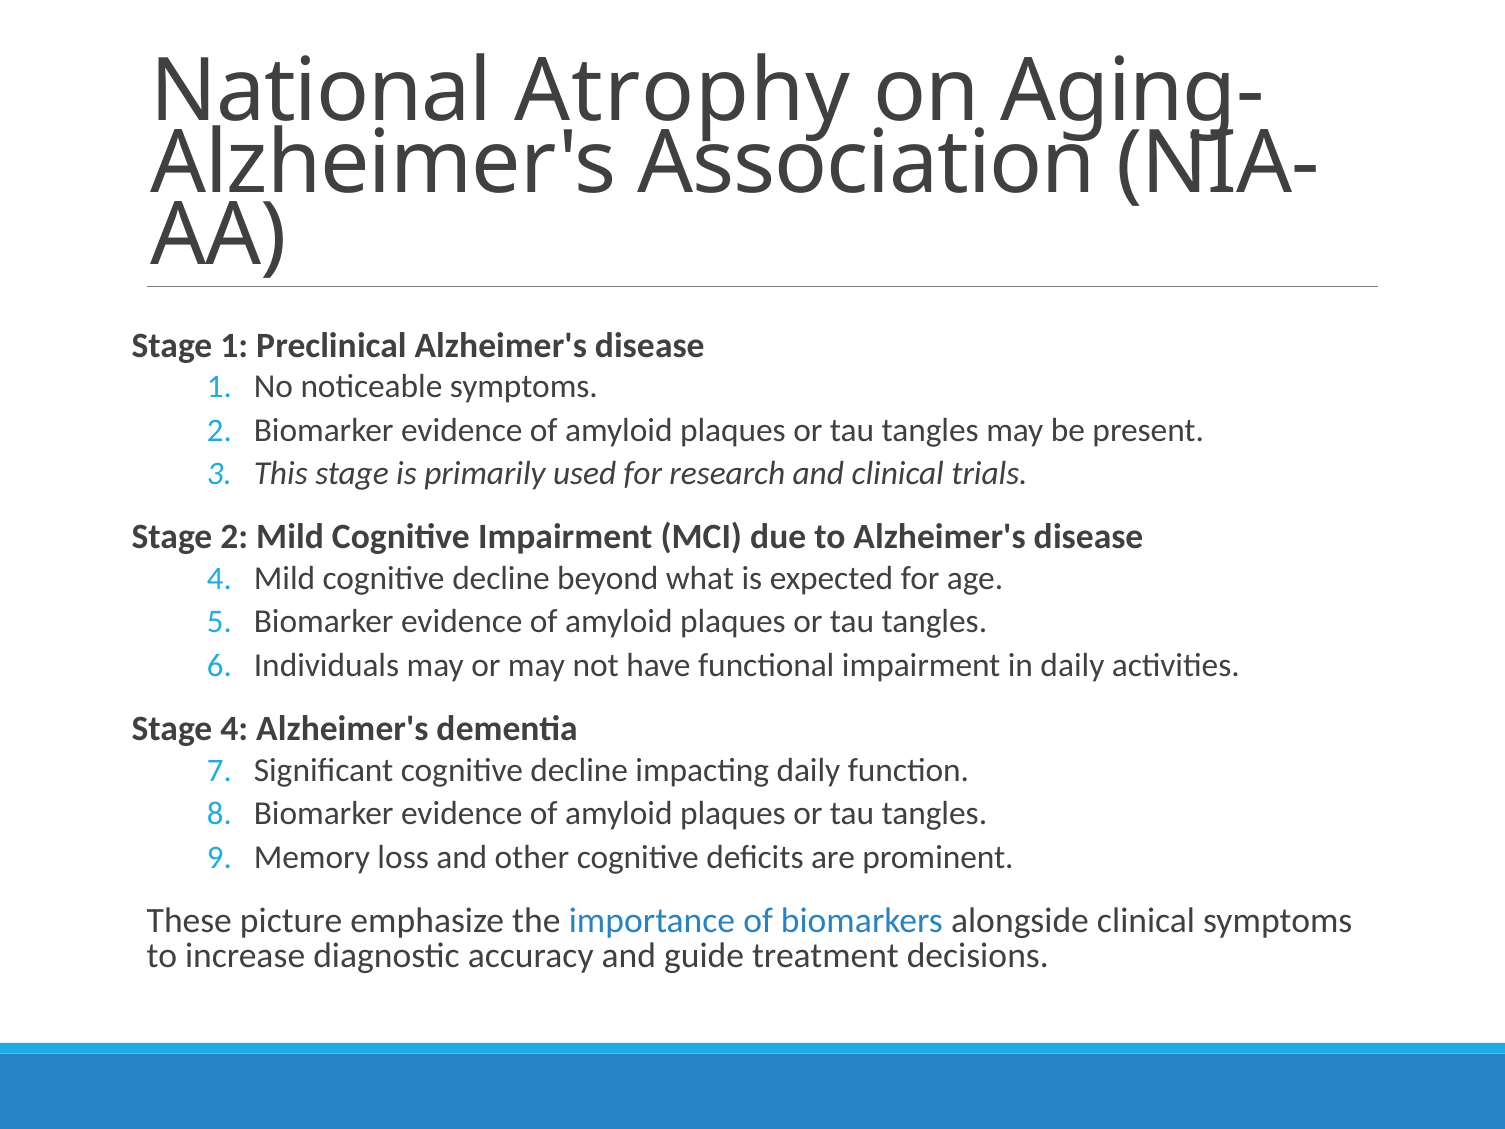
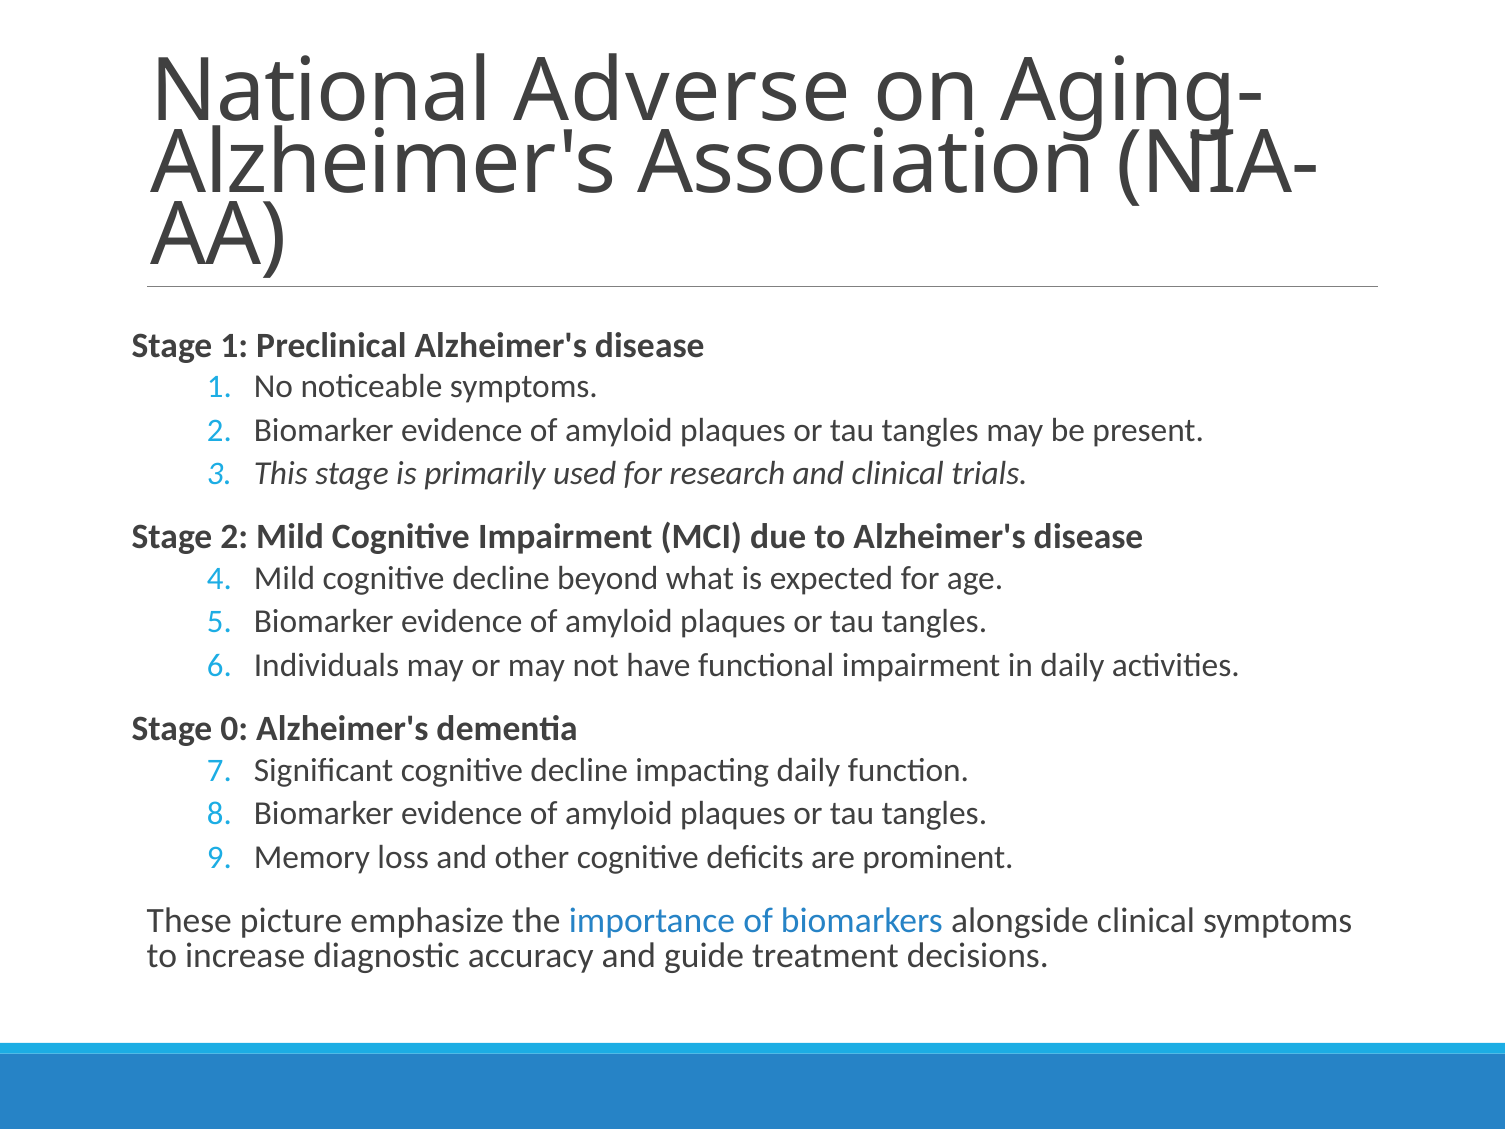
Atrophy: Atrophy -> Adverse
Stage 4: 4 -> 0
